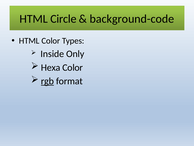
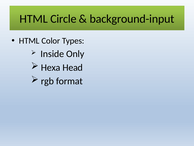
background-code: background-code -> background-input
Hexa Color: Color -> Head
rgb underline: present -> none
